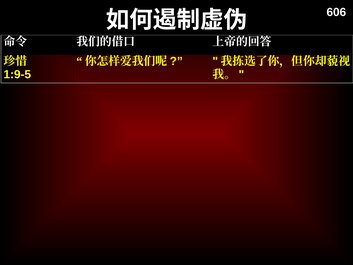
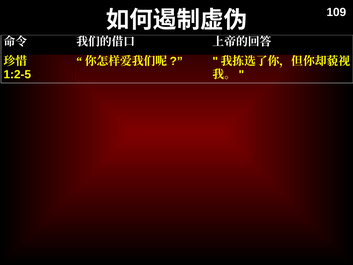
606: 606 -> 109
1:9-5: 1:9-5 -> 1:2-5
